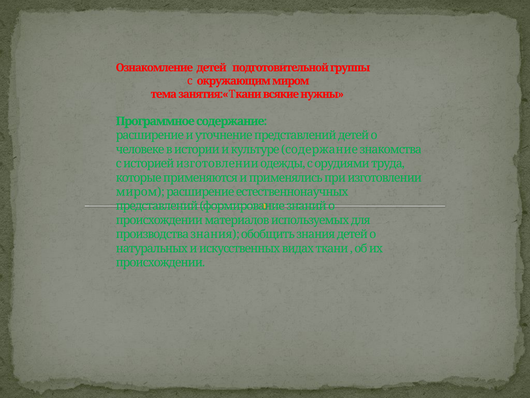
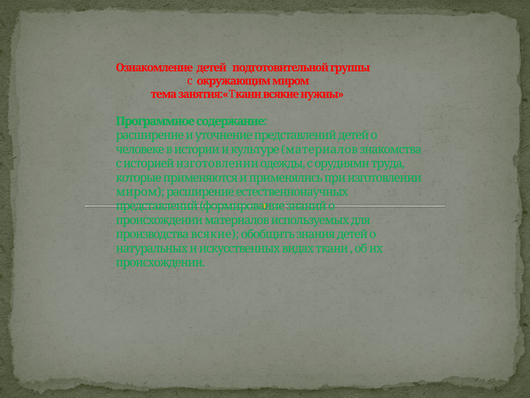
культуре содержание: содержание -> материалов
производства знания: знания -> всякие
